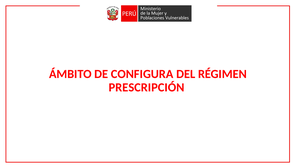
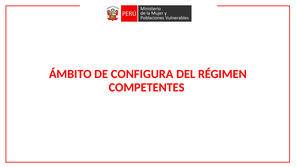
PRESCRIPCIÓN: PRESCRIPCIÓN -> COMPETENTES
